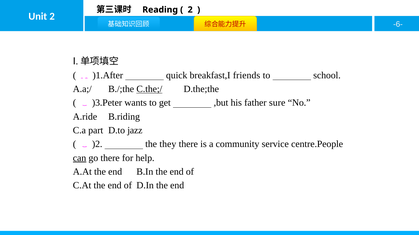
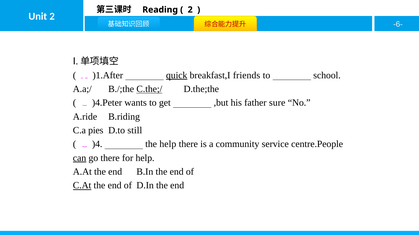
quick underline: none -> present
)3.Peter: )3.Peter -> )4.Peter
part: part -> pies
jazz: jazz -> still
)2: )2 -> )4
the they: they -> help
C.At underline: none -> present
